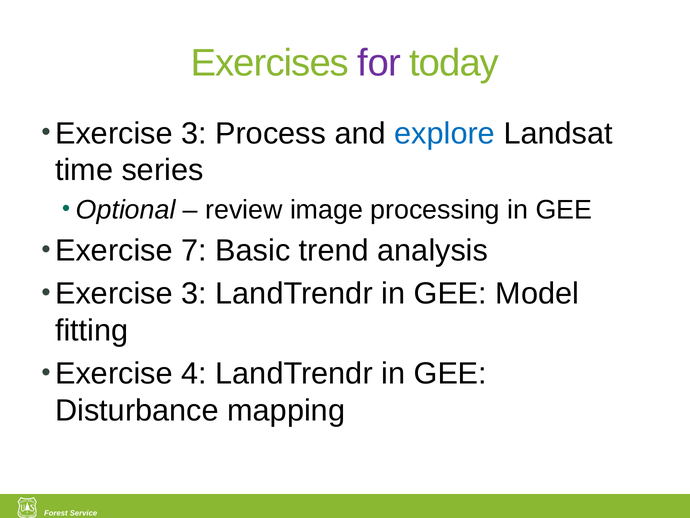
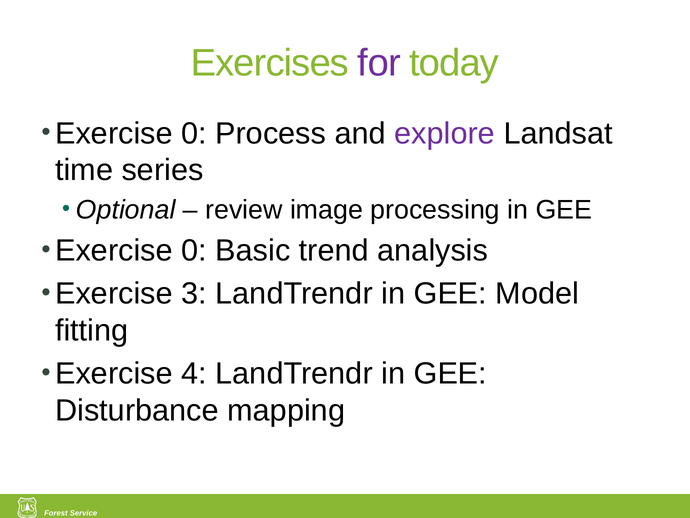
3 at (194, 133): 3 -> 0
explore colour: blue -> purple
7 at (194, 251): 7 -> 0
